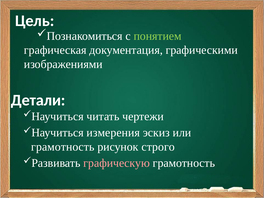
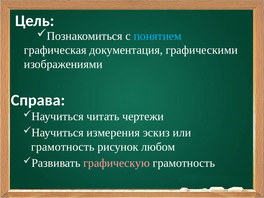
понятием colour: light green -> light blue
Детали: Детали -> Справа
строго: строго -> любом
